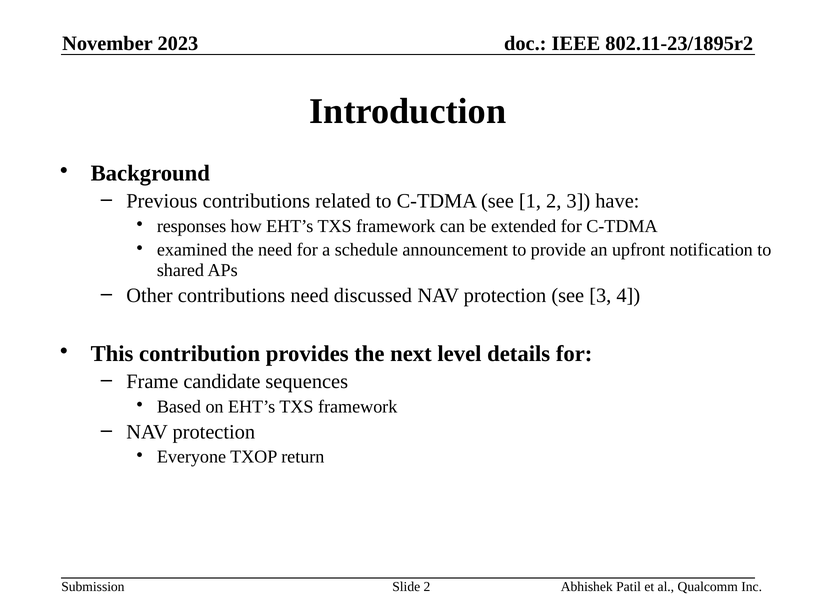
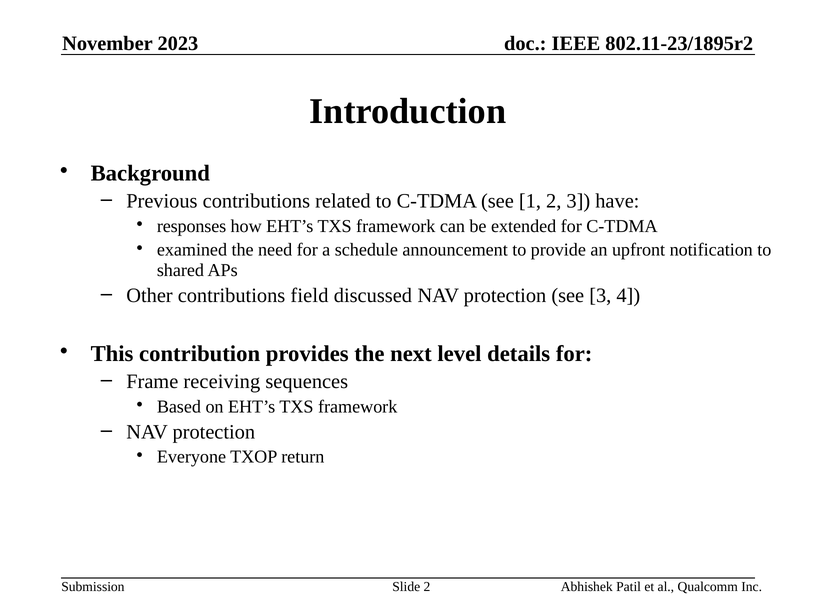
contributions need: need -> field
candidate: candidate -> receiving
